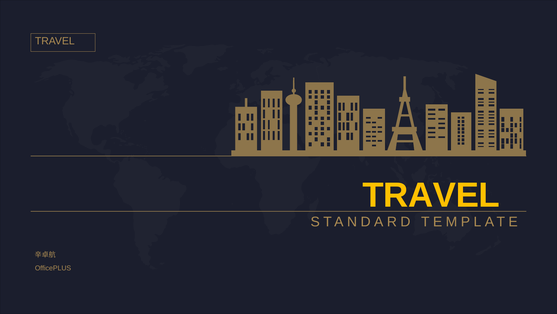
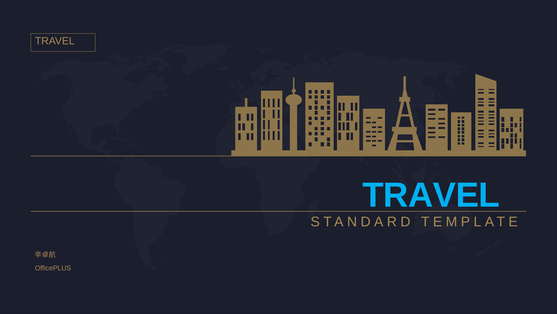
TRAVEL at (431, 195) colour: yellow -> light blue
